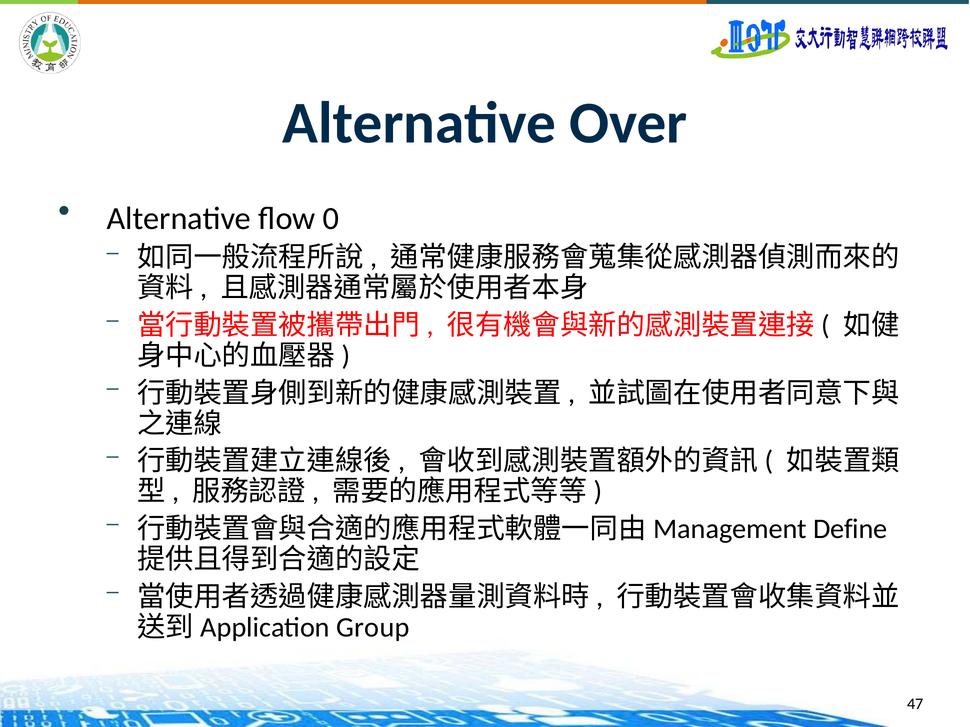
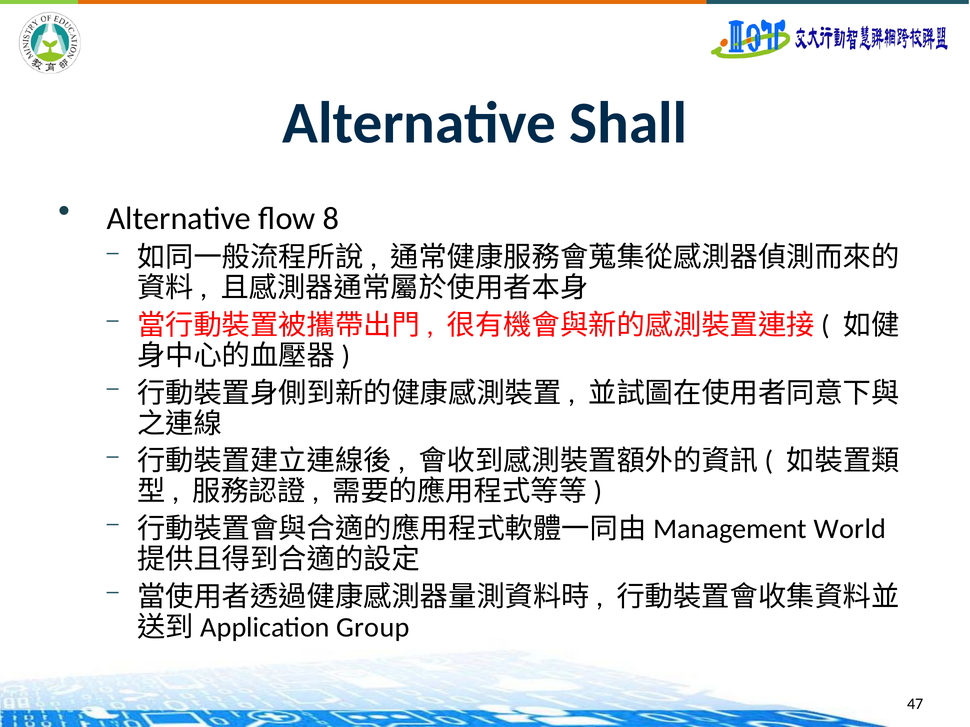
Over: Over -> Shall
0: 0 -> 8
Define: Define -> World
